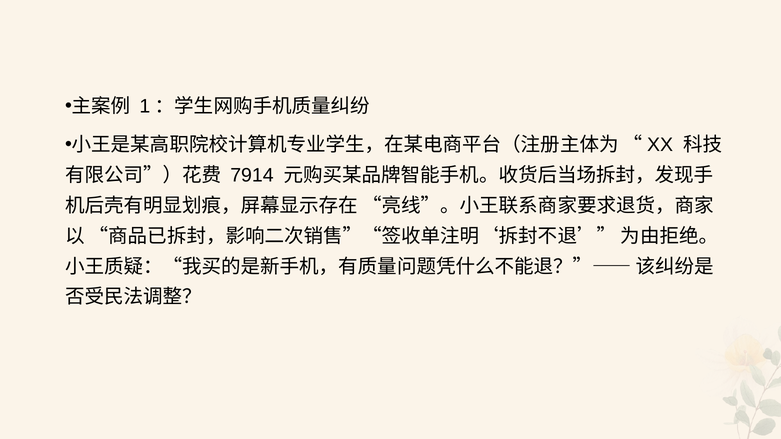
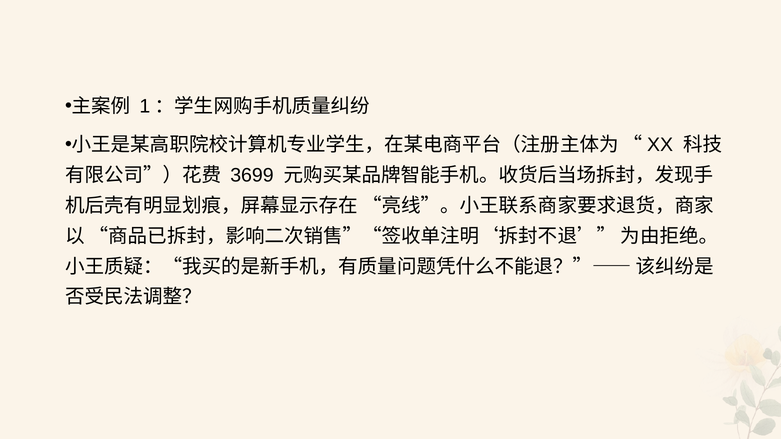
7914: 7914 -> 3699
